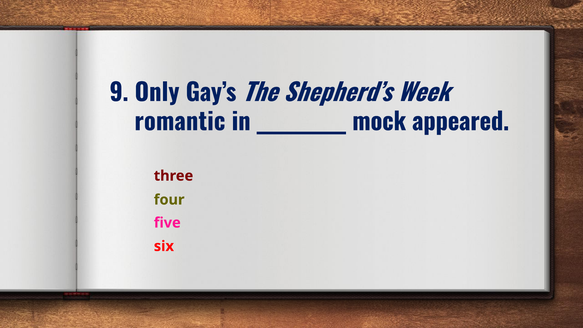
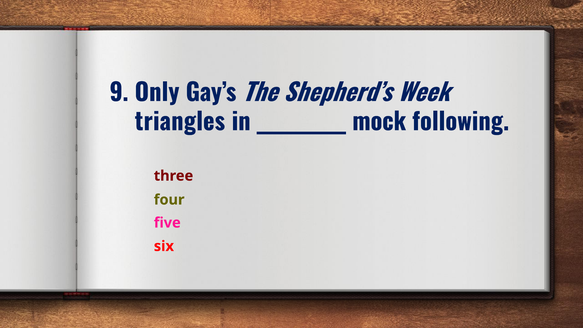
romantic: romantic -> triangles
appeared: appeared -> following
